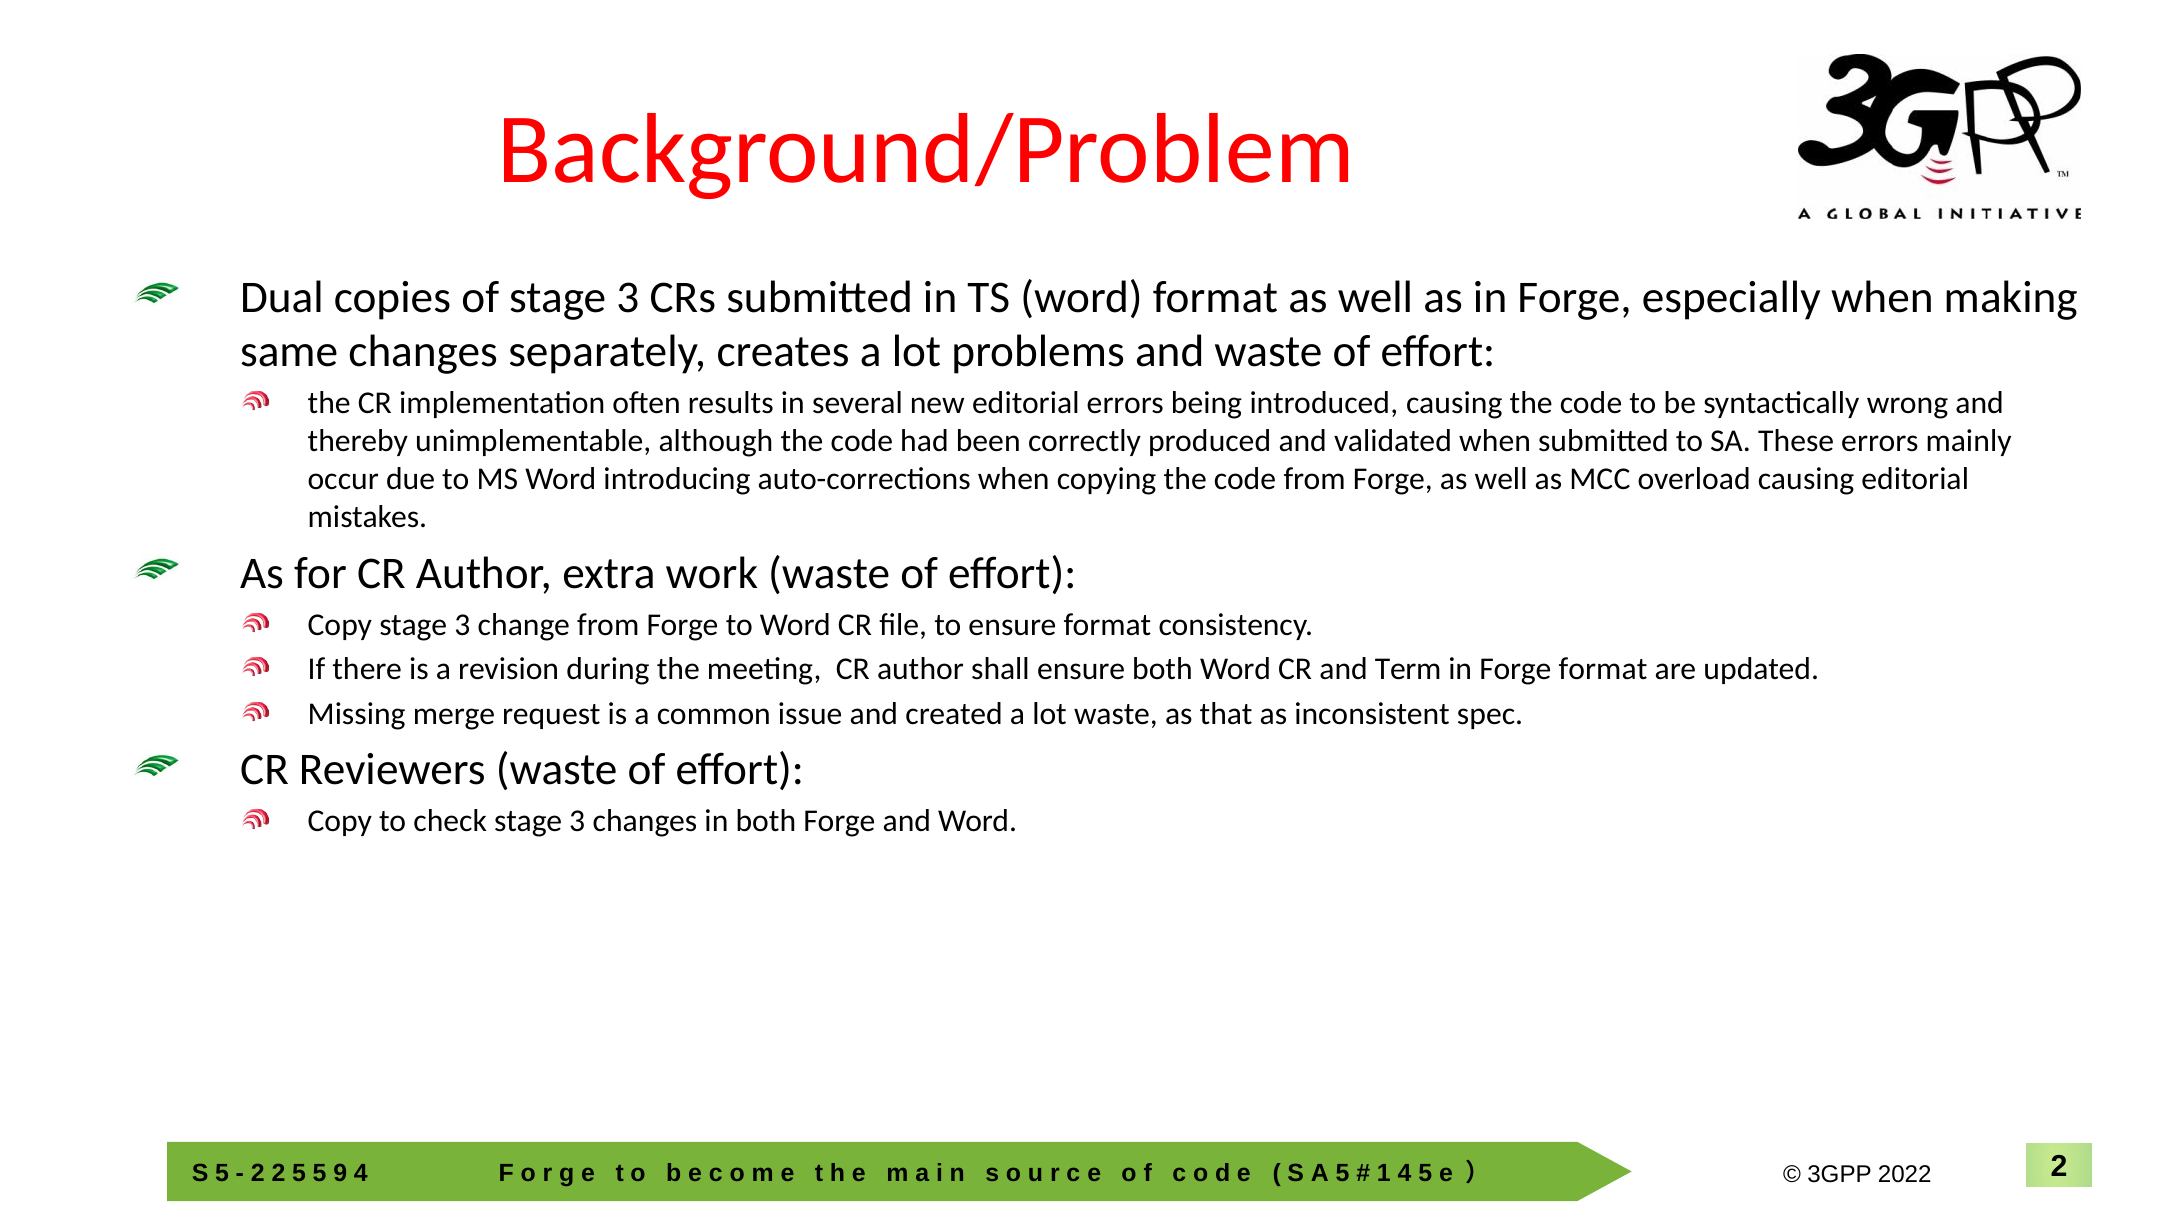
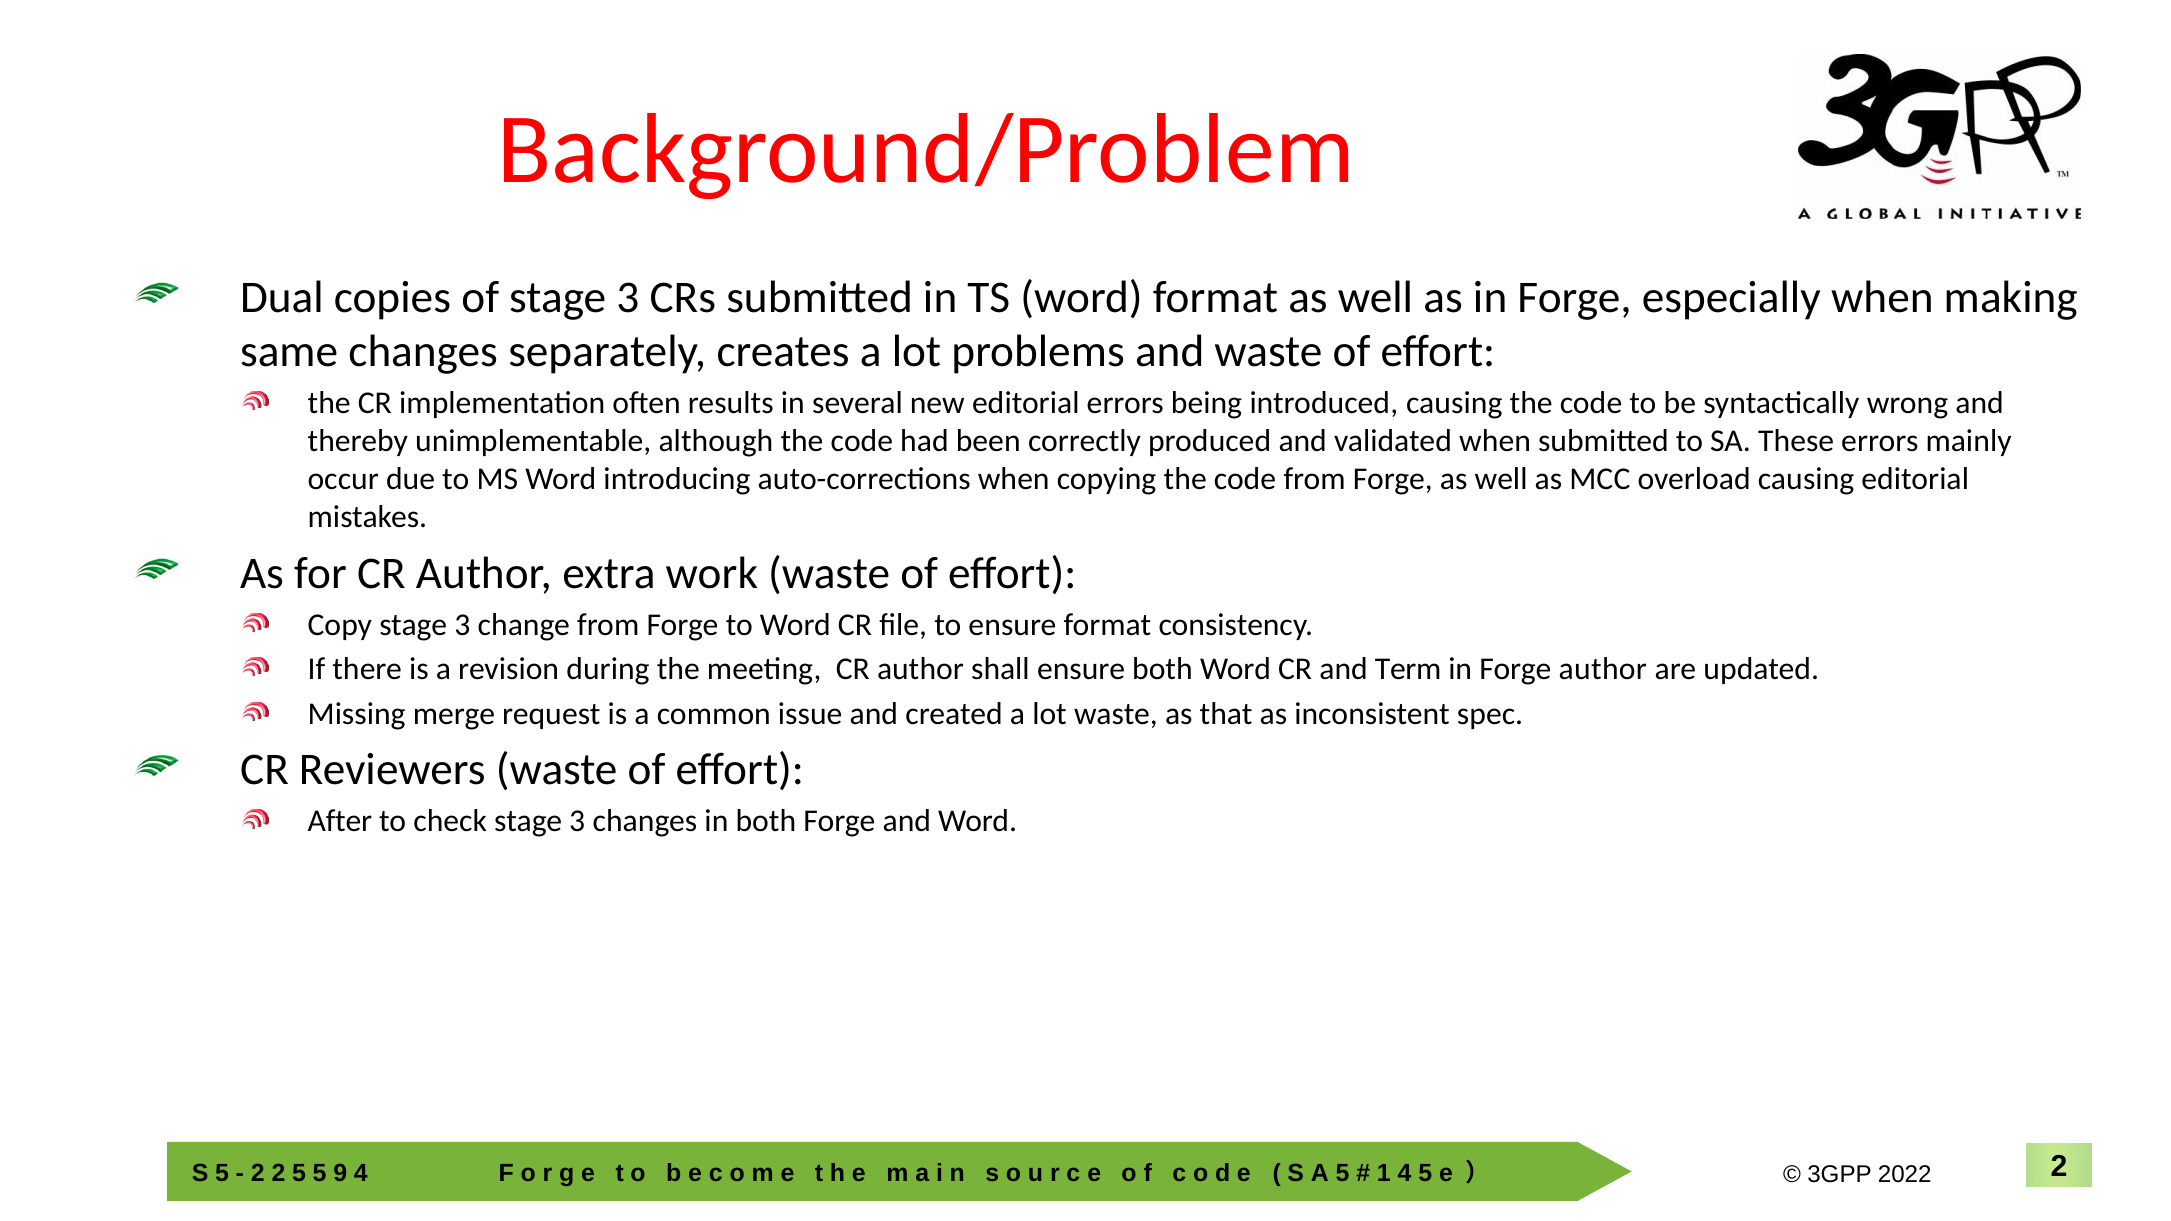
Forge format: format -> author
Copy at (340, 821): Copy -> After
